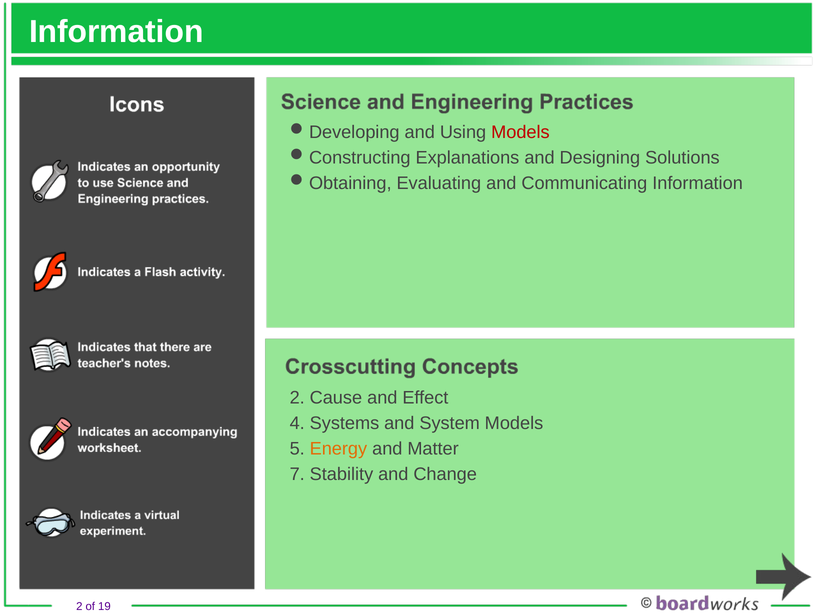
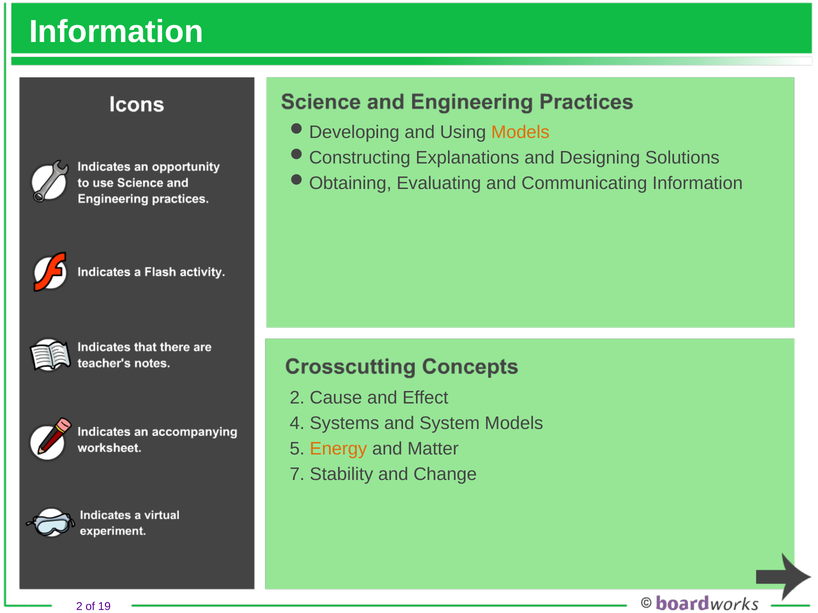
Models at (520, 133) colour: red -> orange
